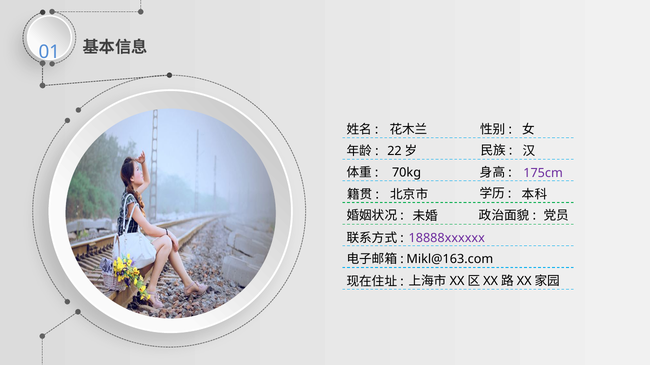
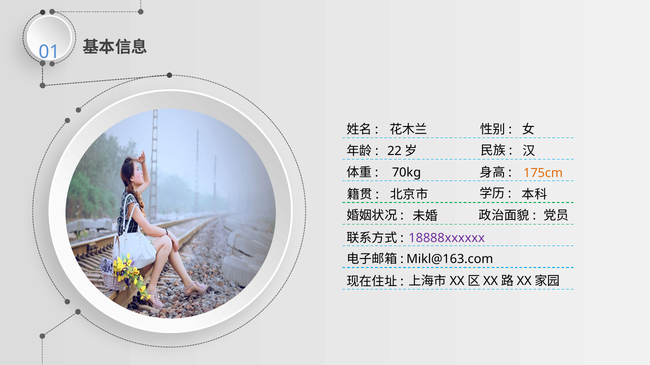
175cm colour: purple -> orange
